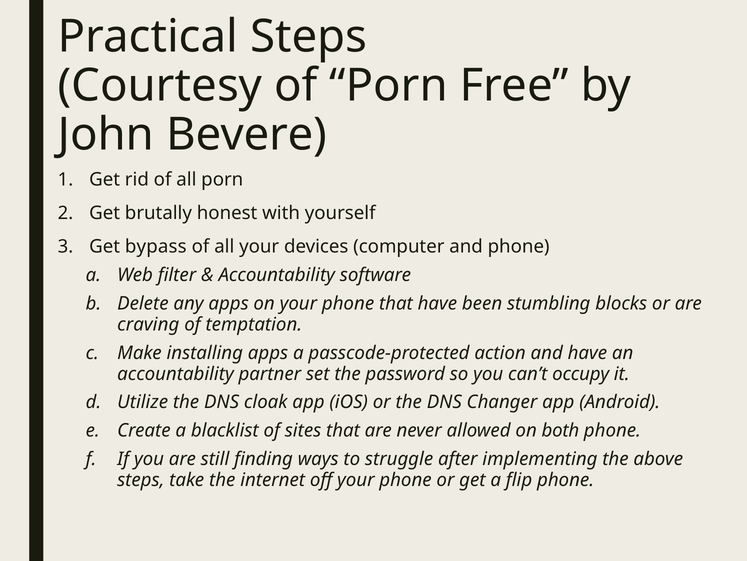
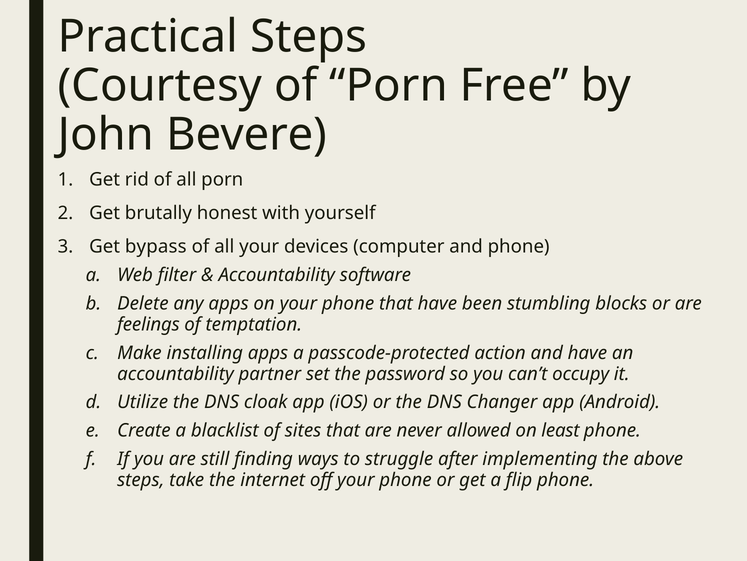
craving: craving -> feelings
both: both -> least
